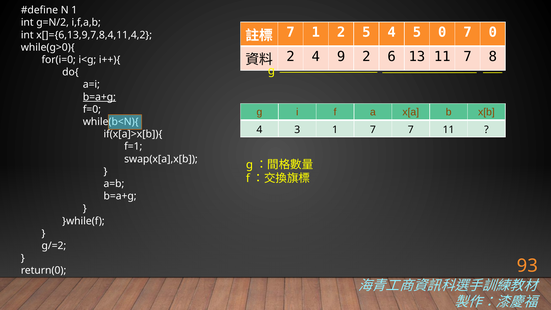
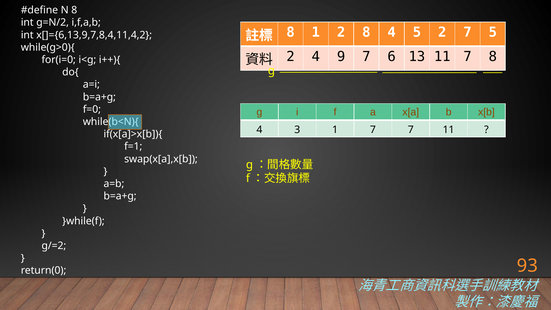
N 1: 1 -> 8
7 at (291, 32): 7 -> 8
2 5: 5 -> 8
5 0: 0 -> 2
7 0: 0 -> 5
9 2: 2 -> 7
b=a+g at (99, 97) underline: present -> none
